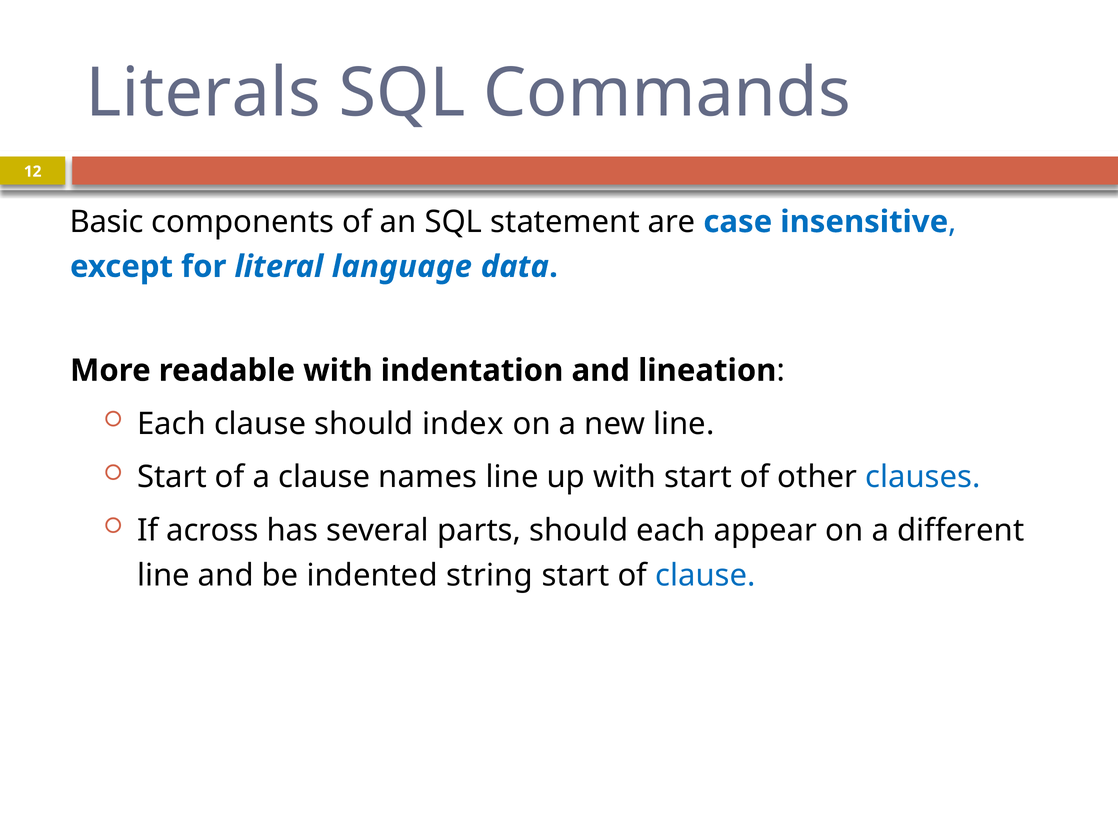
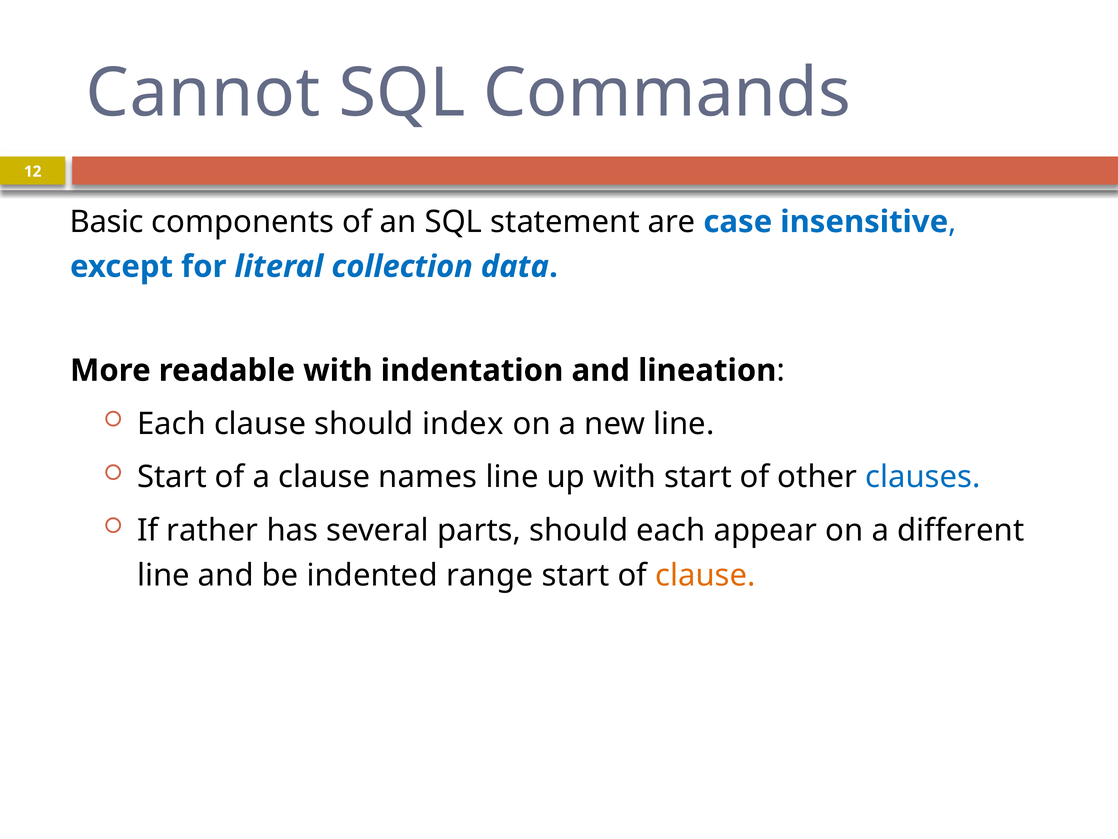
Literals: Literals -> Cannot
language: language -> collection
across: across -> rather
string: string -> range
clause at (705, 575) colour: blue -> orange
